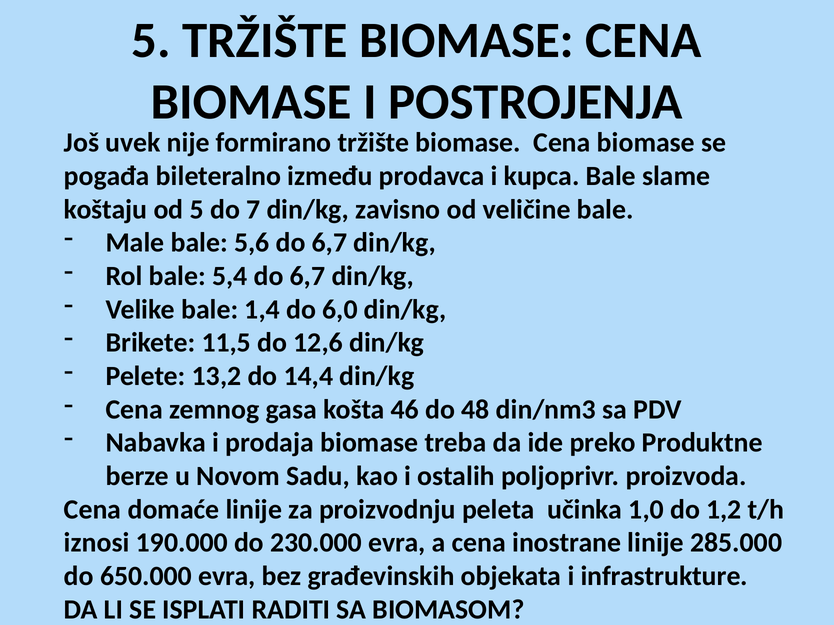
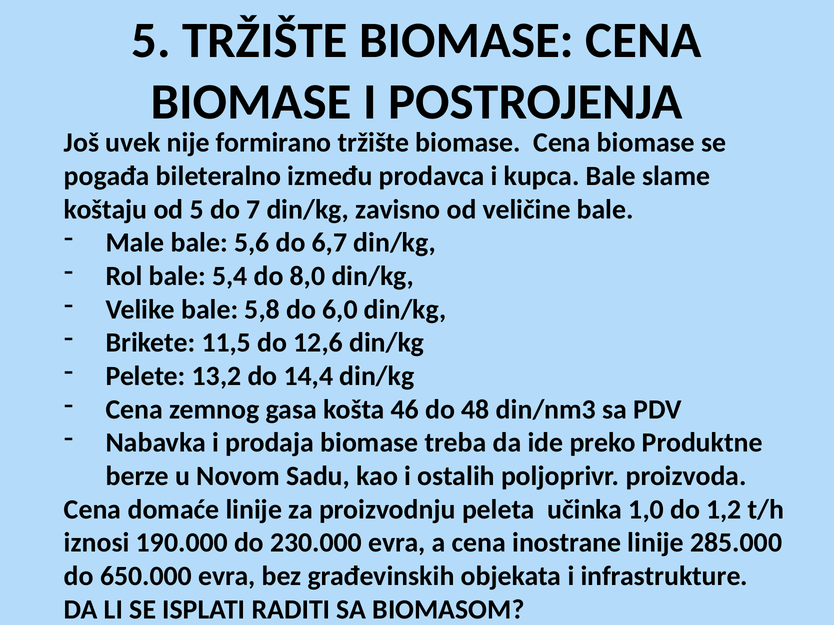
5,4 do 6,7: 6,7 -> 8,0
1,4: 1,4 -> 5,8
